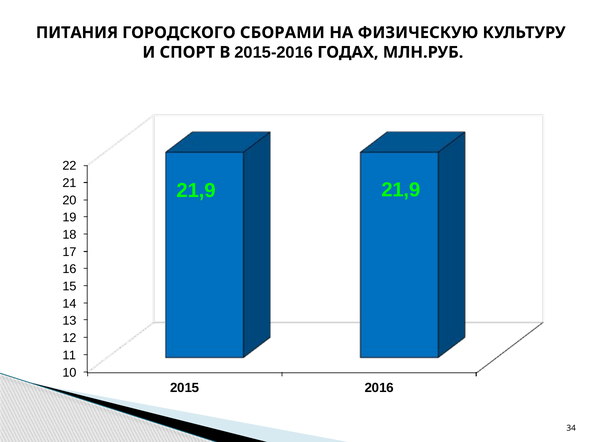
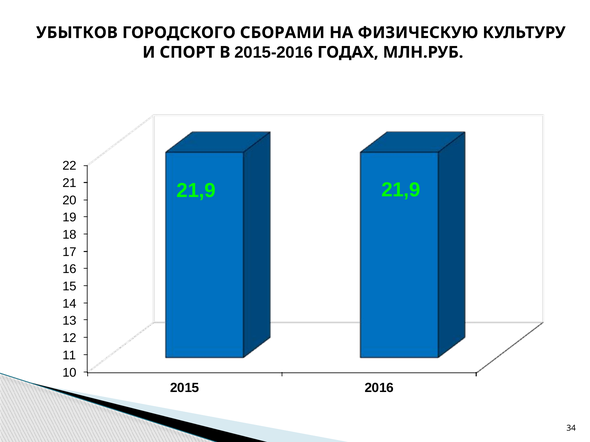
ПИТАНИЯ: ПИТАНИЯ -> УБЫТКОВ
